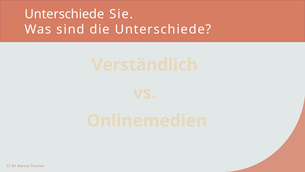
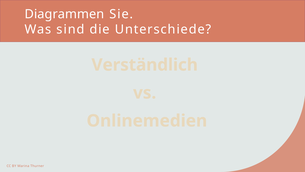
Unterschiede at (64, 14): Unterschiede -> Diagrammen
